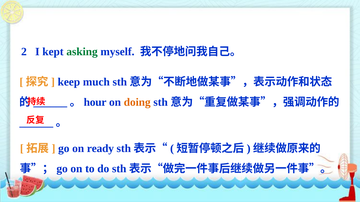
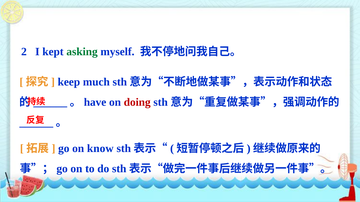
hour: hour -> have
doing colour: orange -> red
ready: ready -> know
